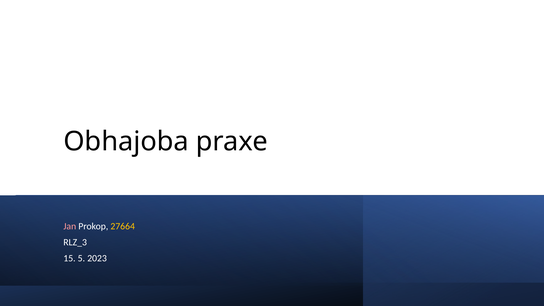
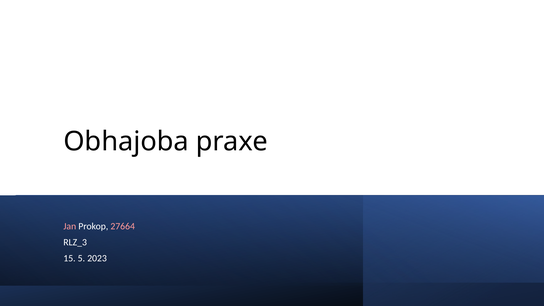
27664 colour: yellow -> pink
